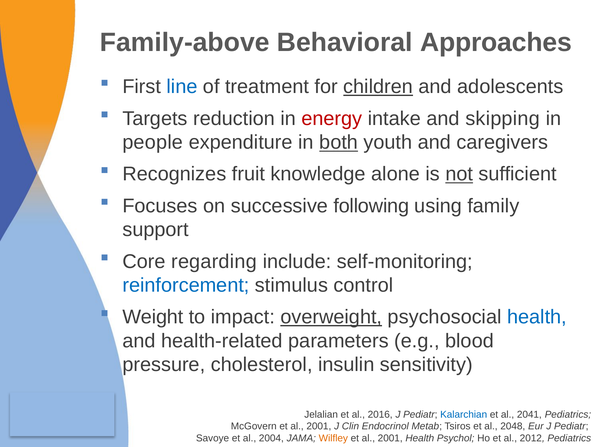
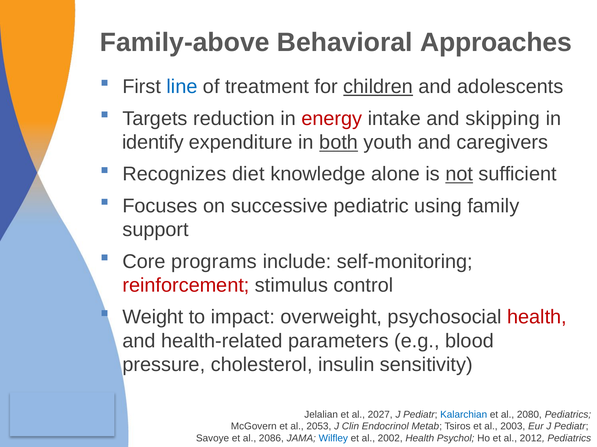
people: people -> identify
fruit: fruit -> diet
following: following -> pediatric
regarding: regarding -> programs
reinforcement colour: blue -> red
overweight underline: present -> none
health at (537, 318) colour: blue -> red
2016: 2016 -> 2027
2041: 2041 -> 2080
McGovern et al 2001: 2001 -> 2053
2048: 2048 -> 2003
2004: 2004 -> 2086
Wilfley colour: orange -> blue
2001 at (390, 439): 2001 -> 2002
